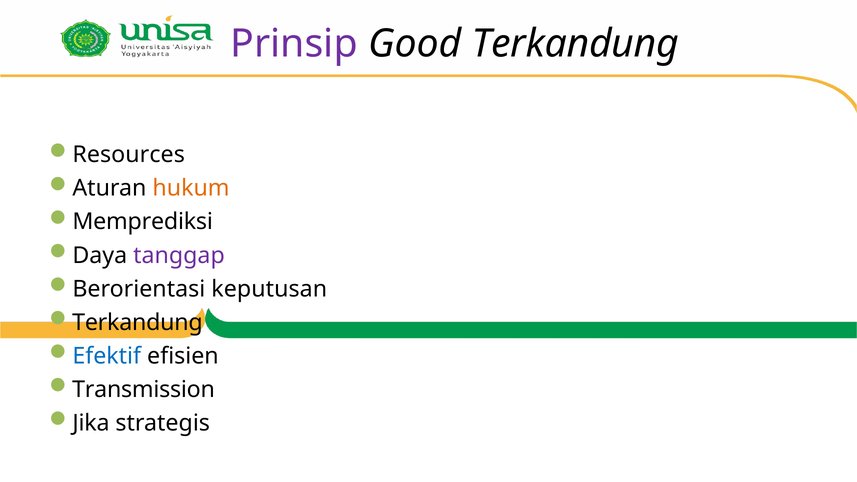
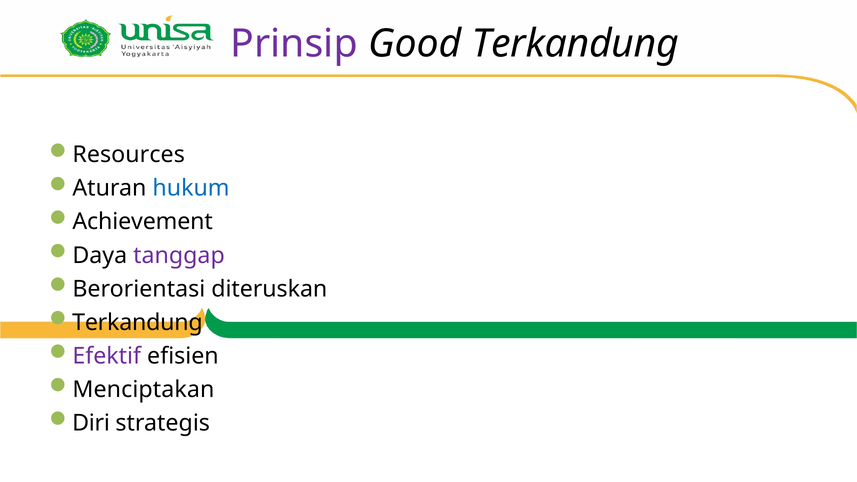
hukum colour: orange -> blue
Memprediksi: Memprediksi -> Achievement
keputusan: keputusan -> diteruskan
Efektif colour: blue -> purple
Transmission: Transmission -> Menciptakan
Jika: Jika -> Diri
